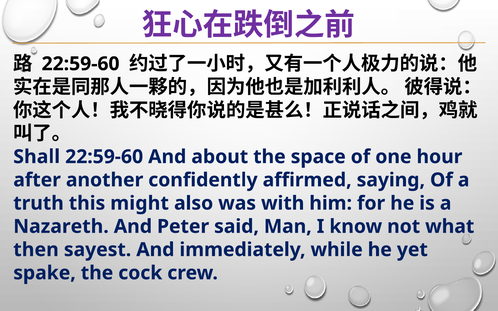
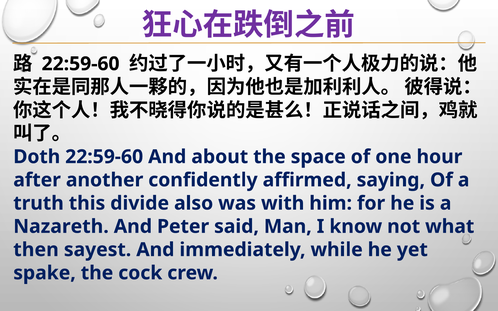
Shall: Shall -> Doth
might: might -> divide
